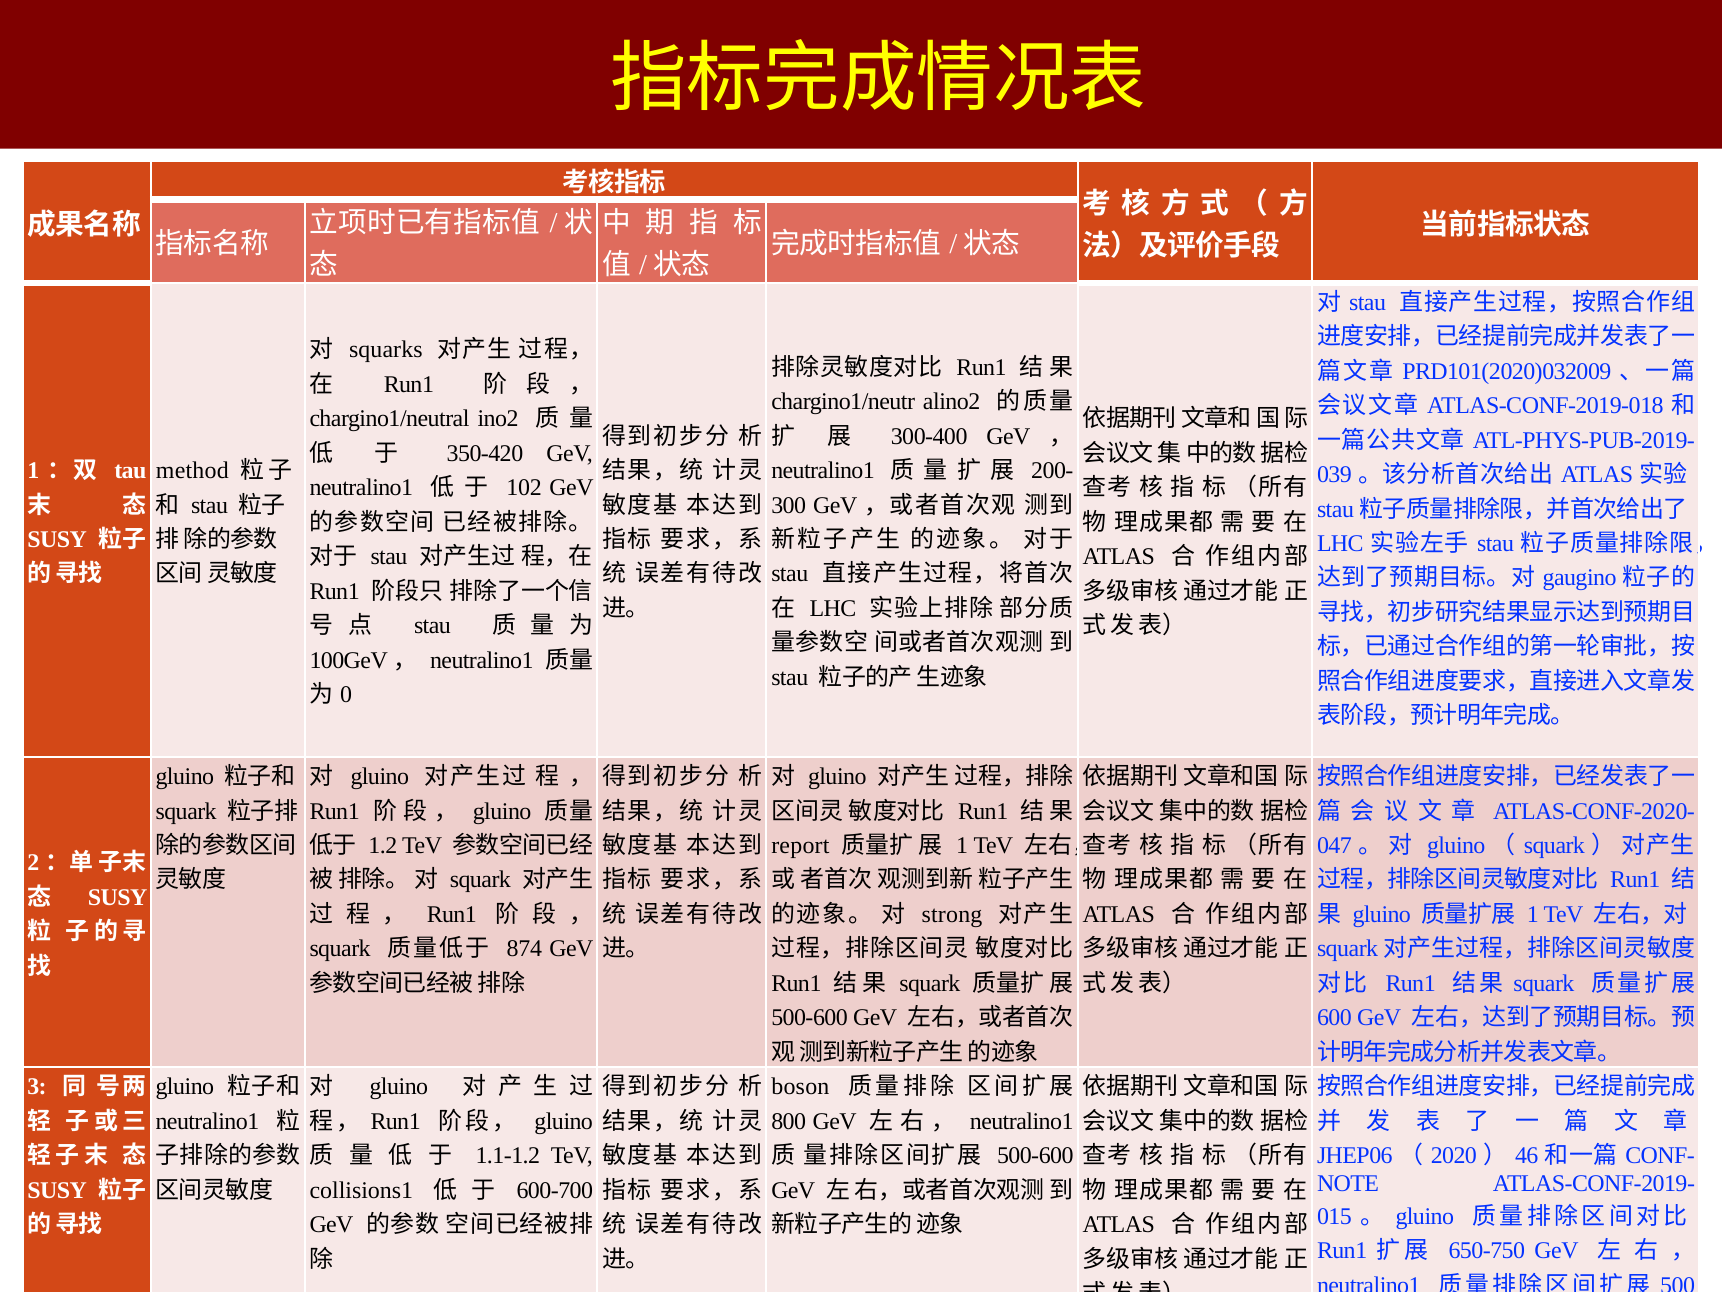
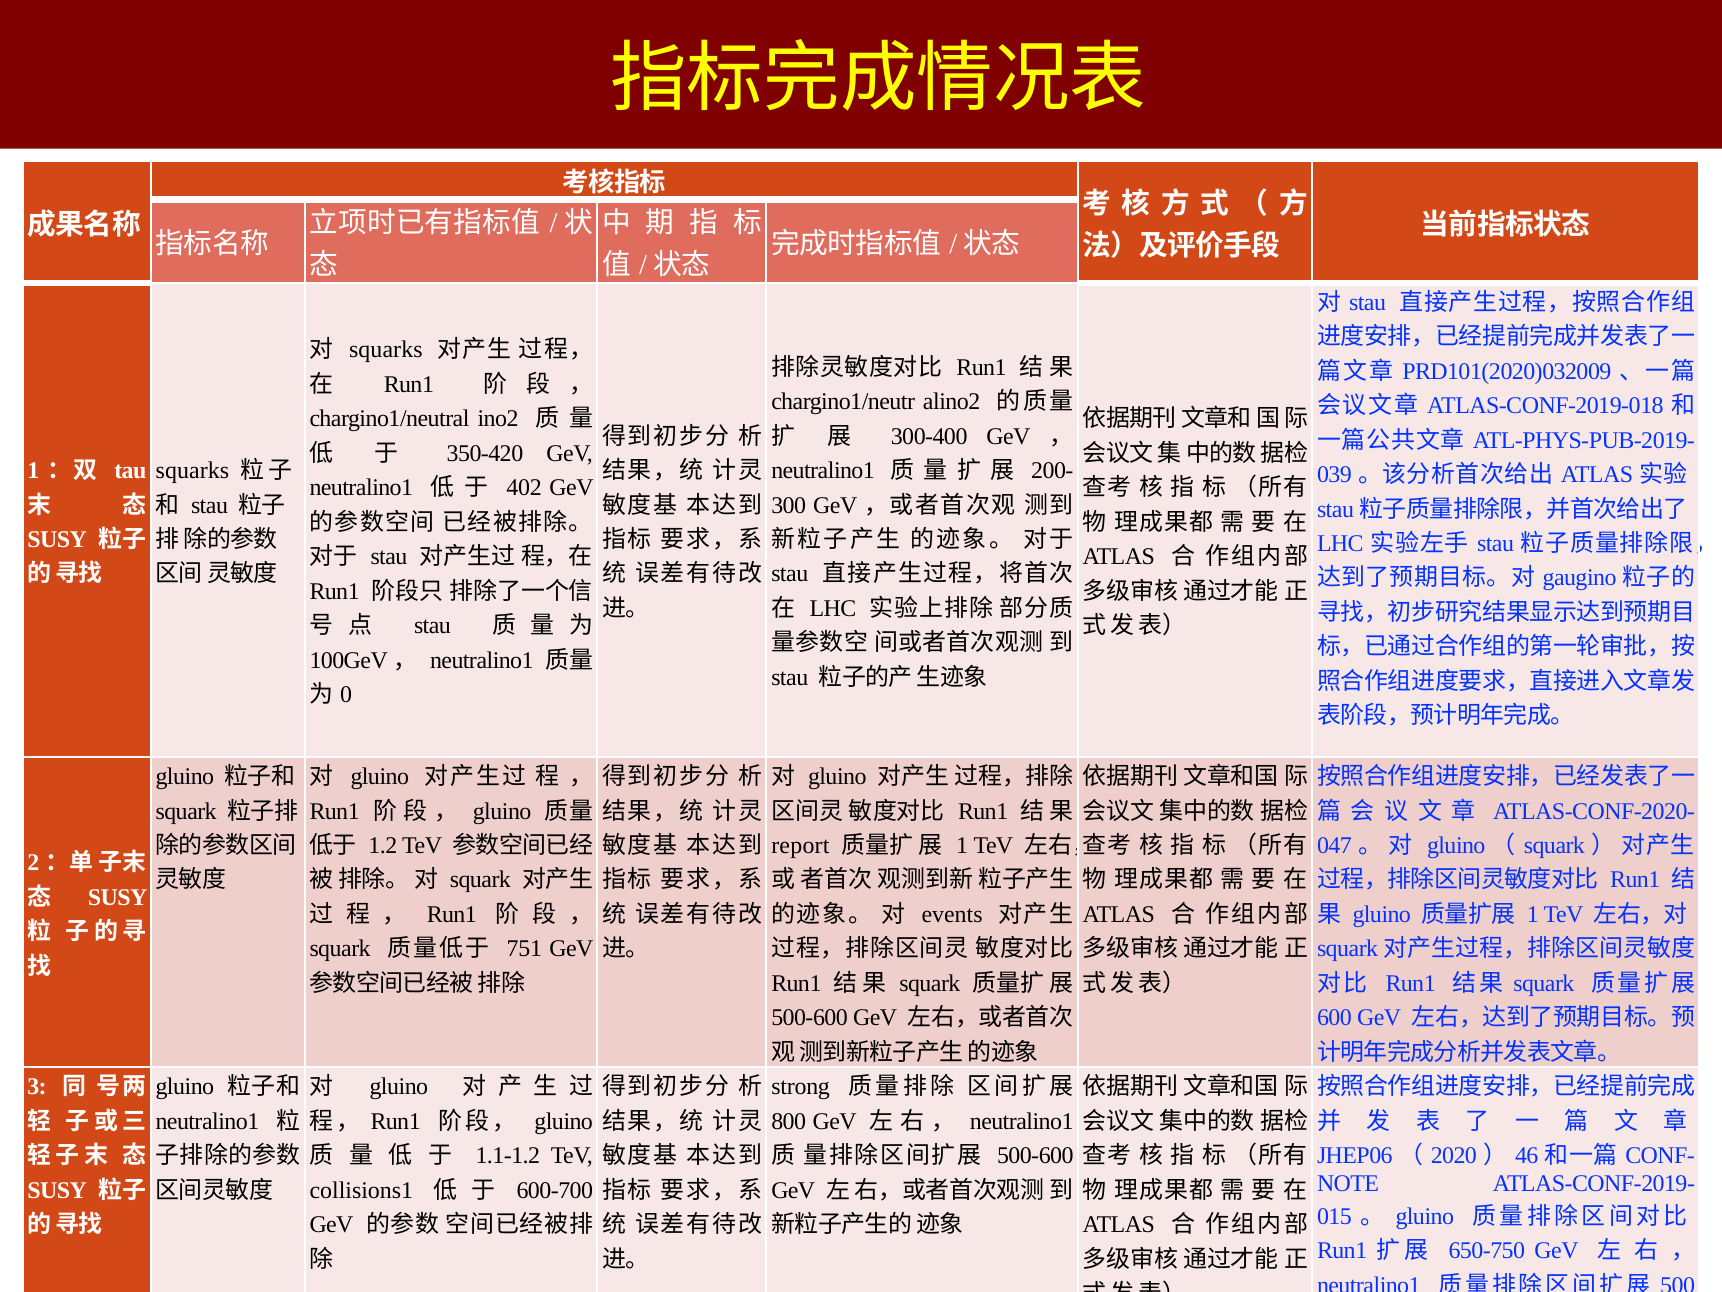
method at (192, 470): method -> squarks
102: 102 -> 402
strong: strong -> events
874: 874 -> 751
boson: boson -> strong
